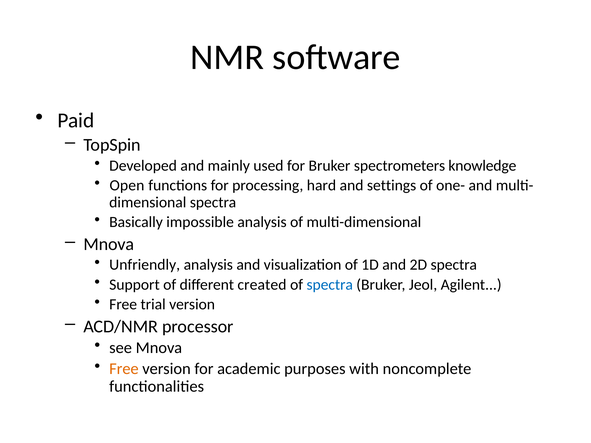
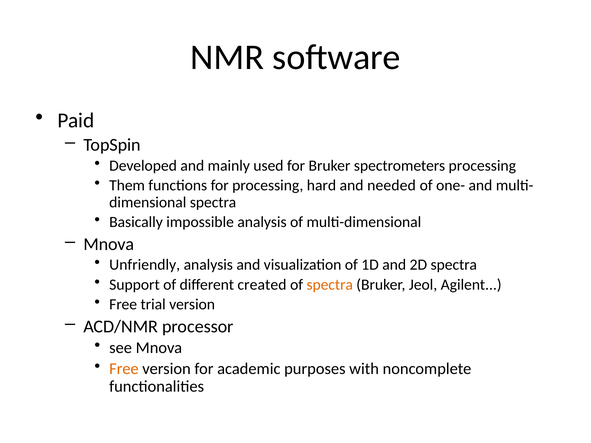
spectrometers knowledge: knowledge -> processing
Open: Open -> Them
settings: settings -> needed
spectra at (330, 285) colour: blue -> orange
